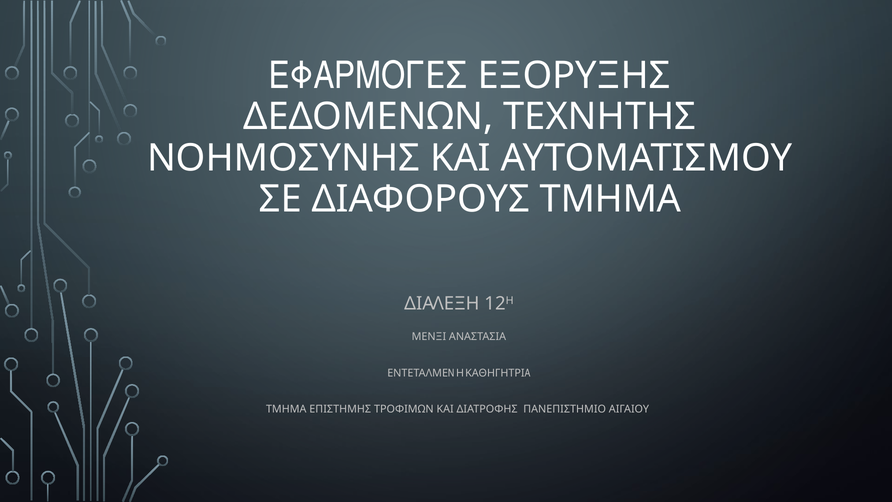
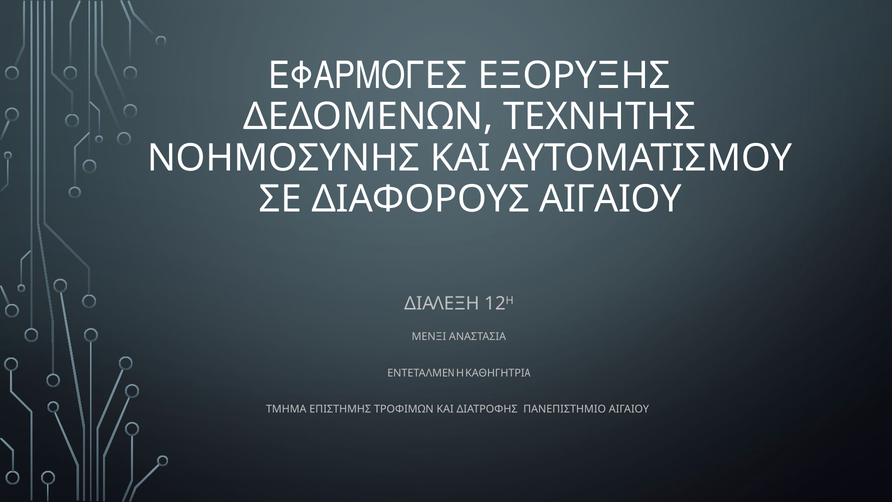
ΔΙΑΦΟΡΟΥΣ ΤΜΗΜΑ: ΤΜΗΜΑ -> ΑΙΓΑΙΟΥ
